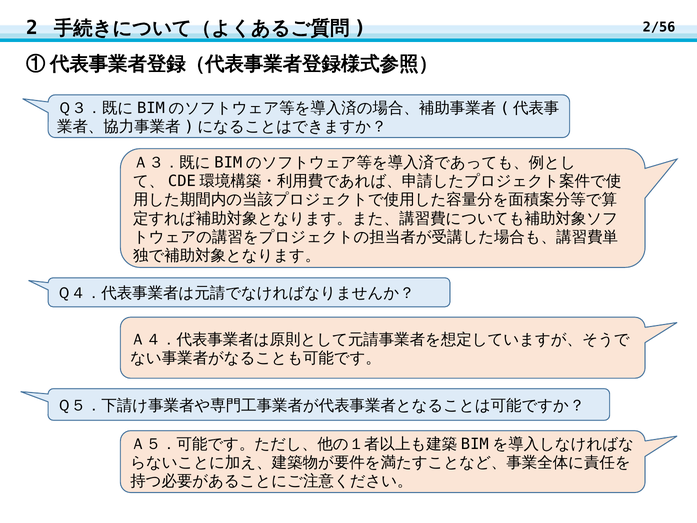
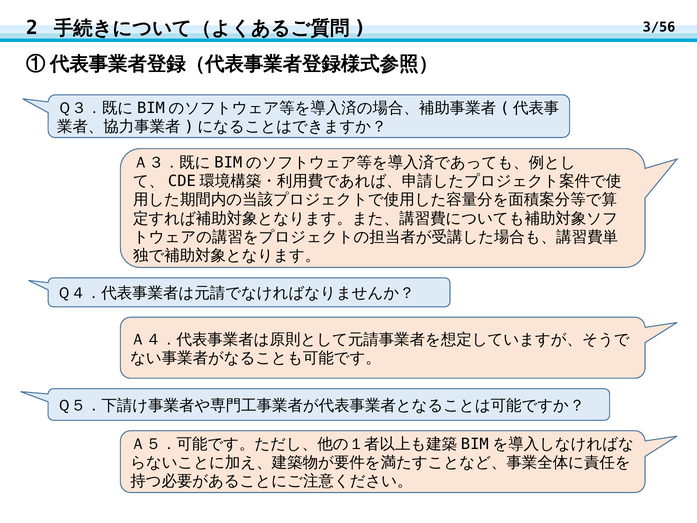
2/56: 2/56 -> 3/56
